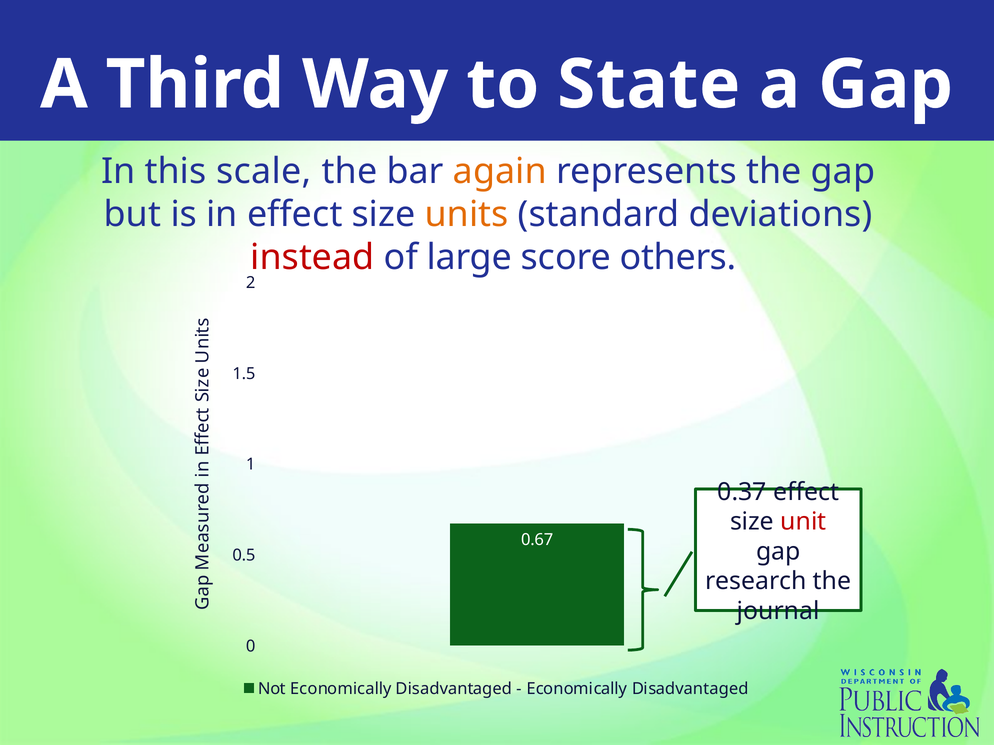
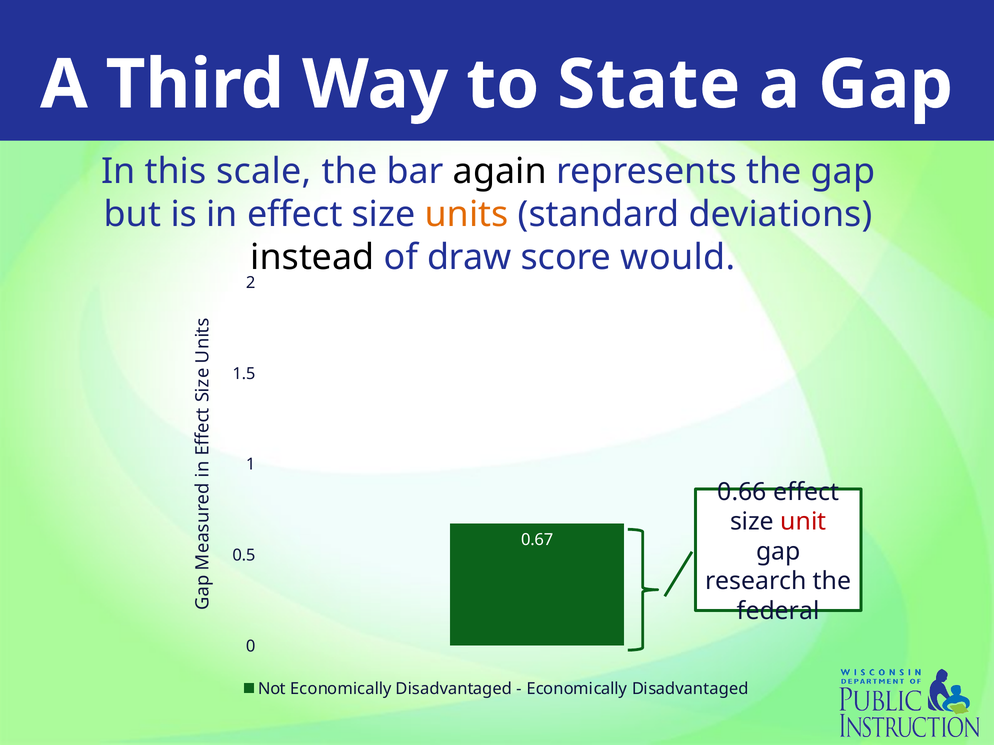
again colour: orange -> black
instead colour: red -> black
large: large -> draw
others: others -> would
0.37: 0.37 -> 0.66
journal: journal -> federal
